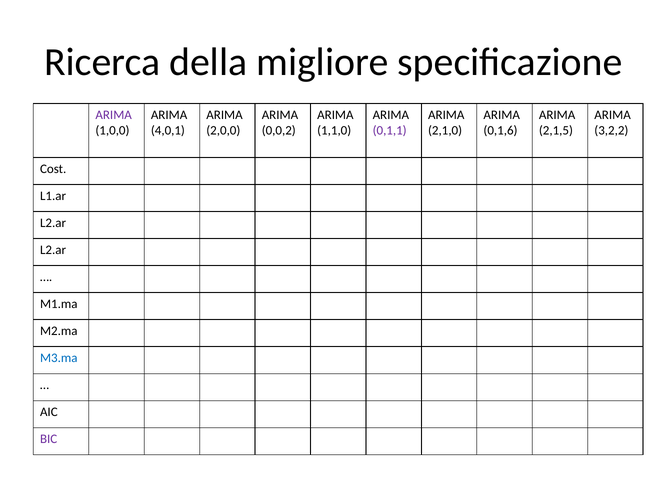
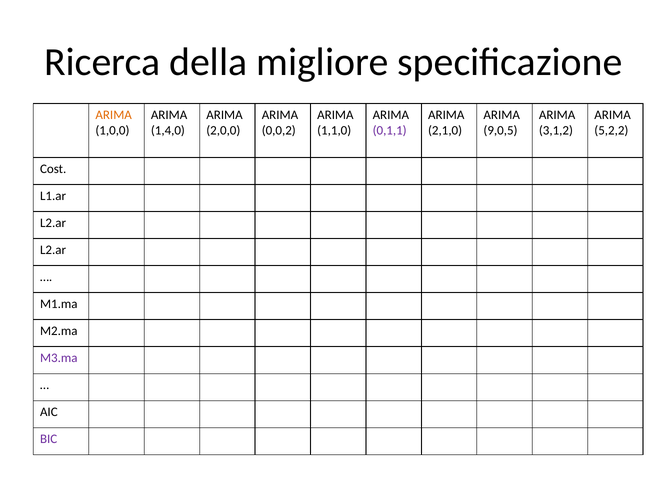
ARIMA at (114, 115) colour: purple -> orange
4,0,1: 4,0,1 -> 1,4,0
0,1,6: 0,1,6 -> 9,0,5
2,1,5: 2,1,5 -> 3,1,2
3,2,2: 3,2,2 -> 5,2,2
M3.ma colour: blue -> purple
